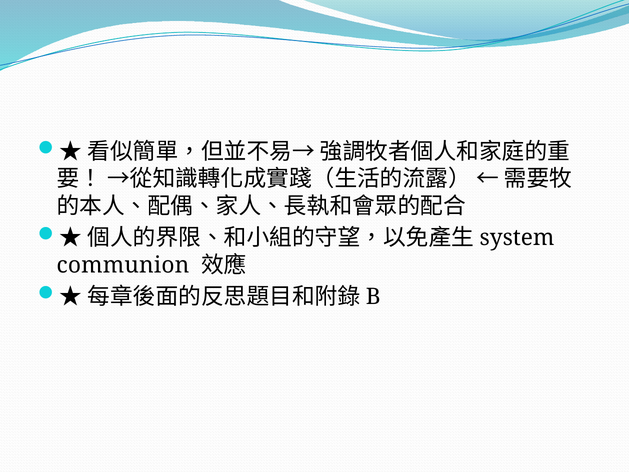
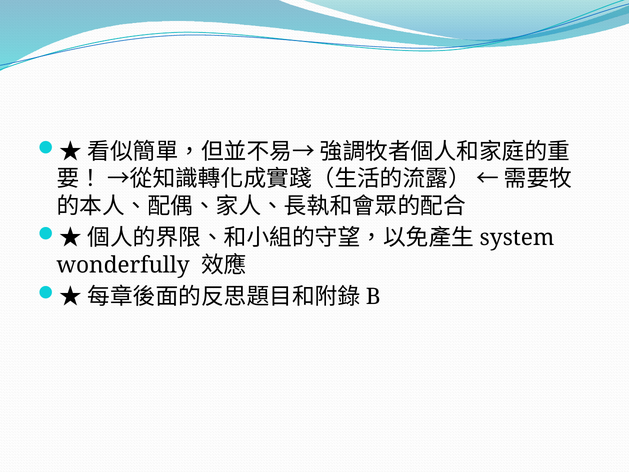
communion: communion -> wonderfully
